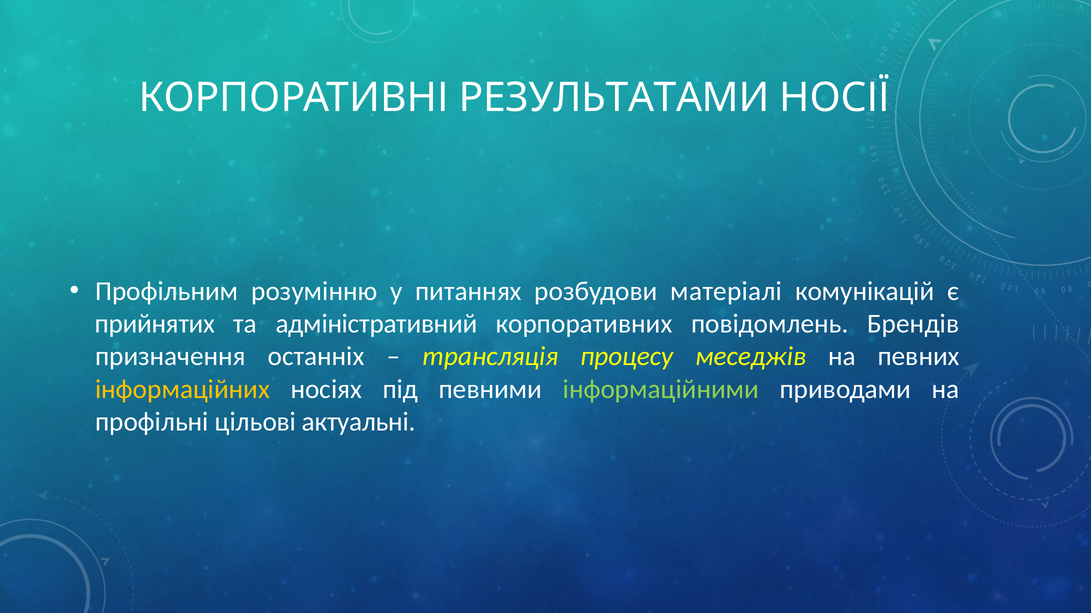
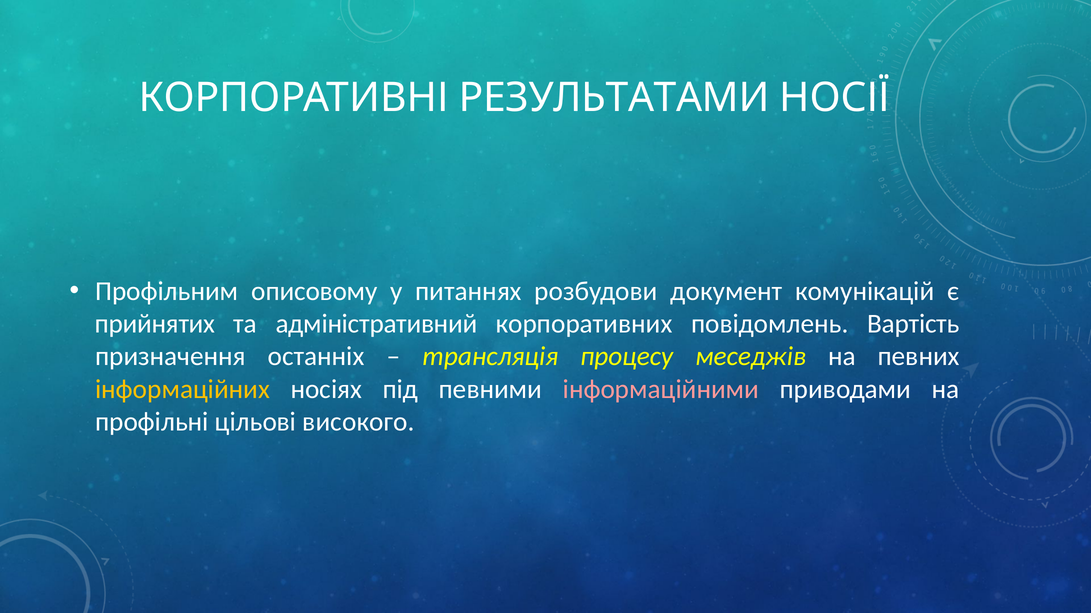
розумінню: розумінню -> описовому
матеріалі: матеріалі -> документ
Брендів: Брендів -> Вартість
інформаційними colour: light green -> pink
актуальні: актуальні -> високого
